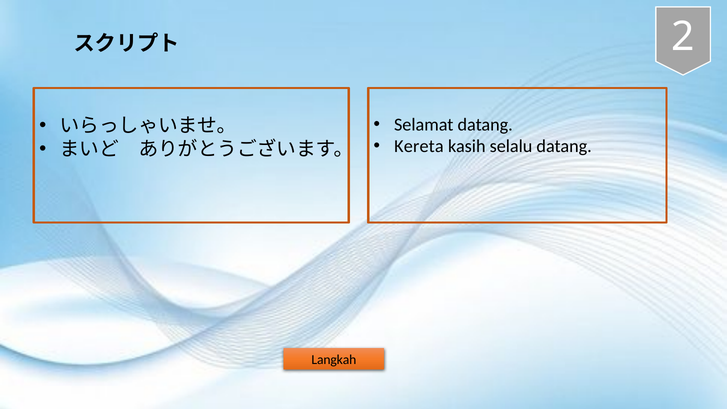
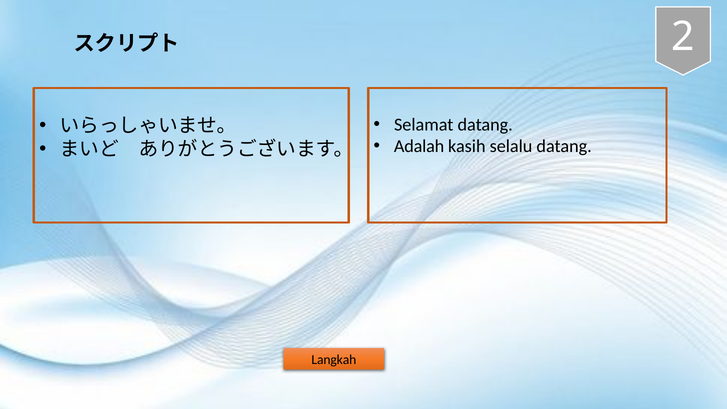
Kereta: Kereta -> Adalah
